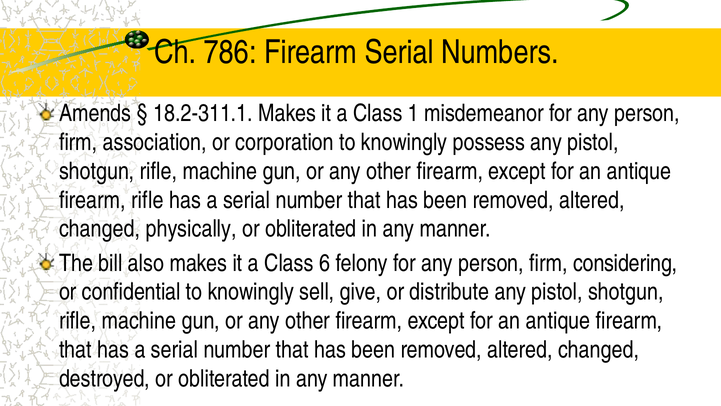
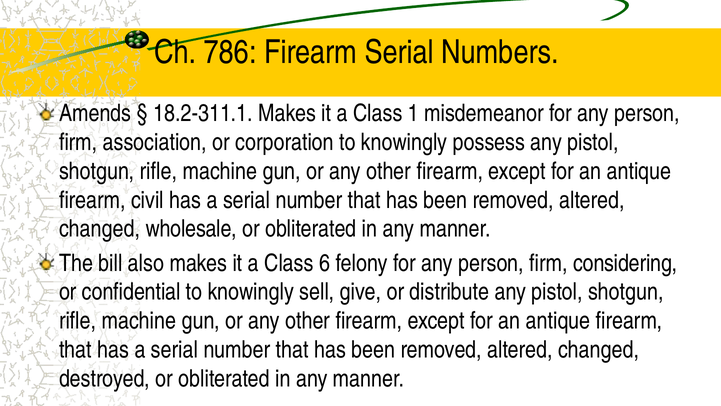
firearm rifle: rifle -> civil
physically: physically -> wholesale
